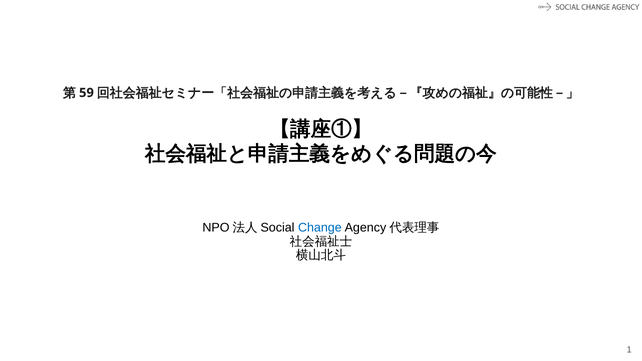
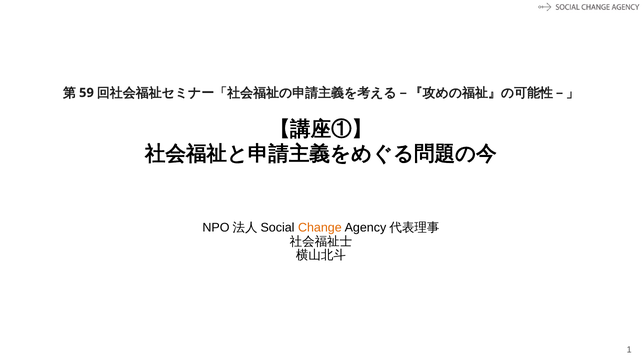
Change colour: blue -> orange
